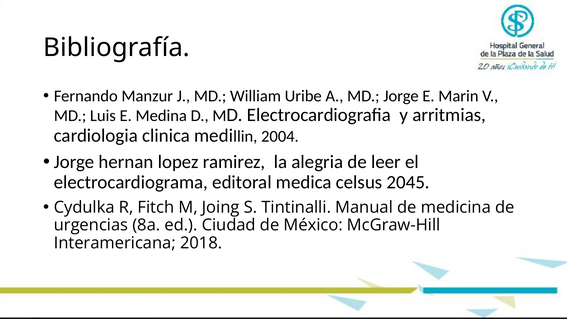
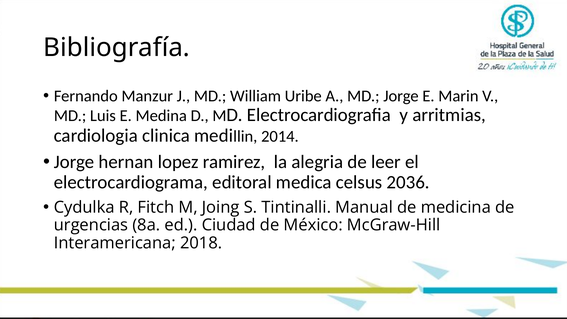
2004: 2004 -> 2014
2045: 2045 -> 2036
